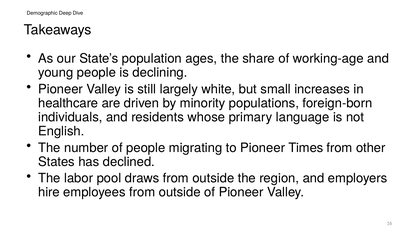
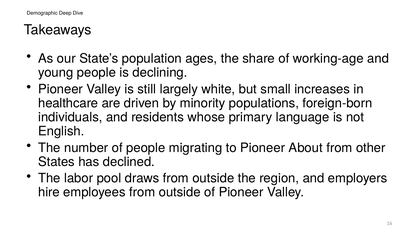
Times: Times -> About
